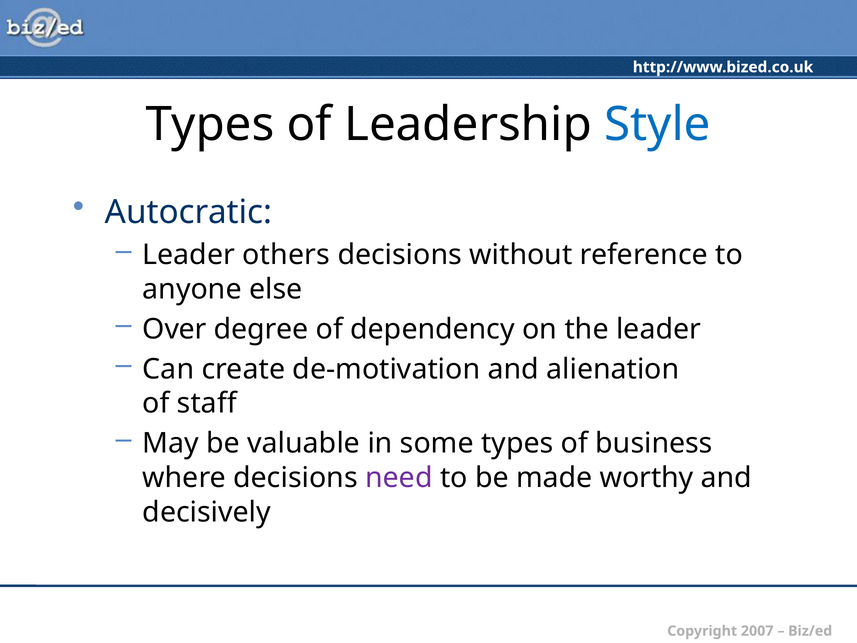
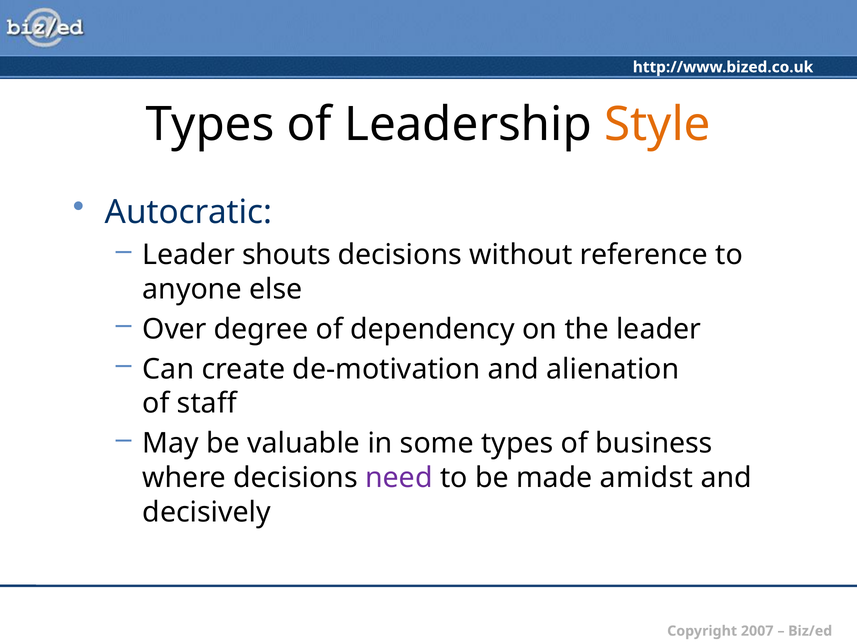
Style colour: blue -> orange
others: others -> shouts
worthy: worthy -> amidst
